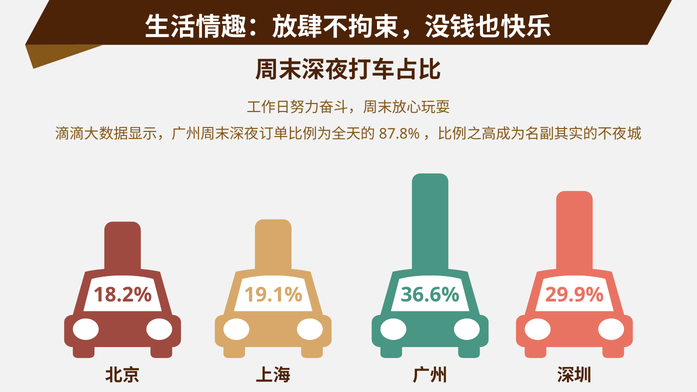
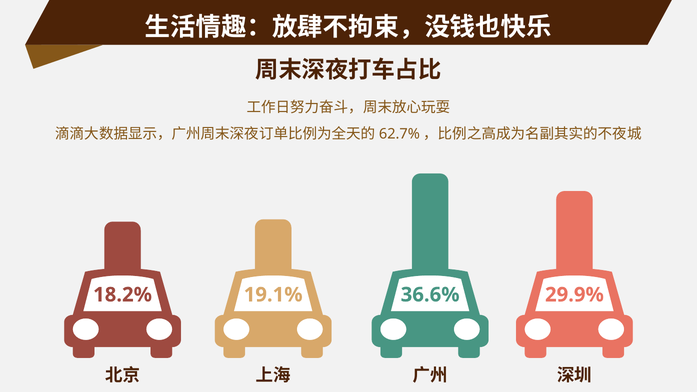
87.8%: 87.8% -> 62.7%
